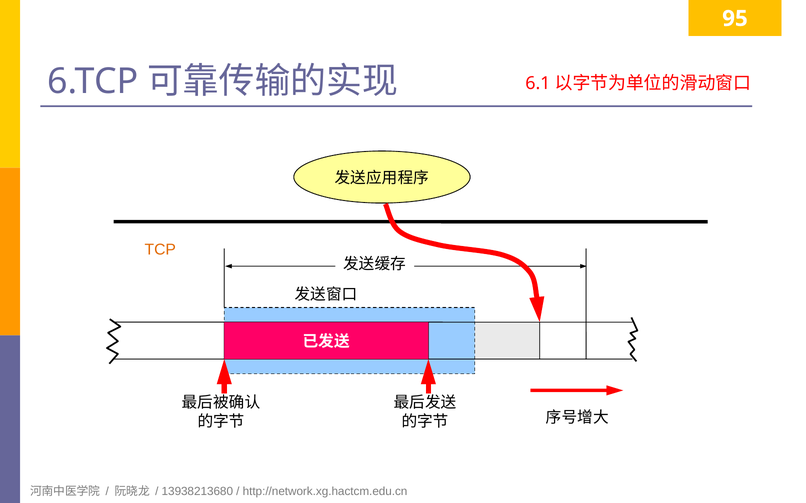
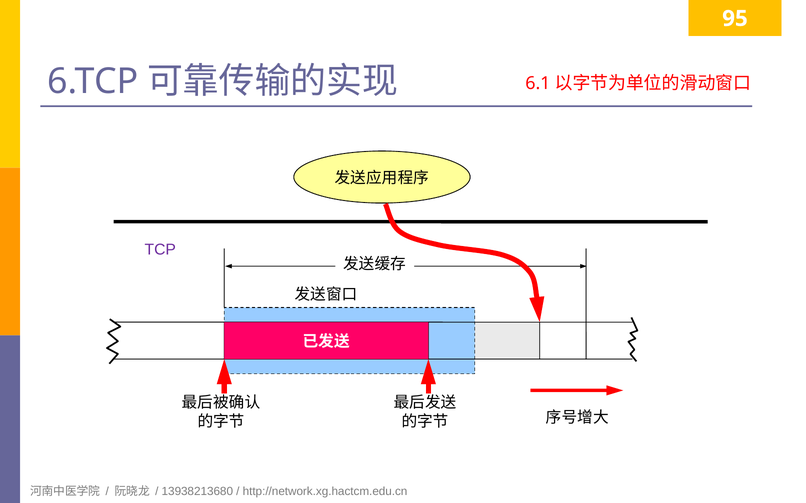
TCP colour: orange -> purple
